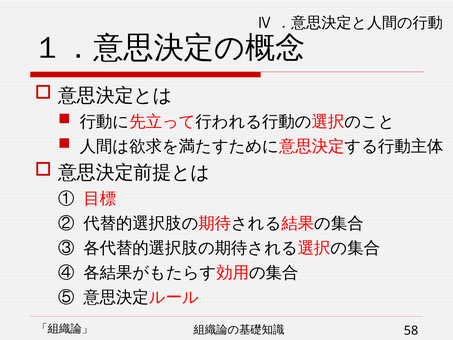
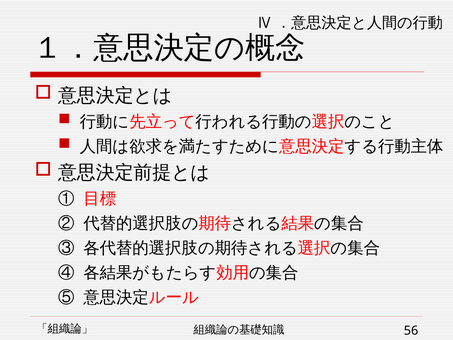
58: 58 -> 56
